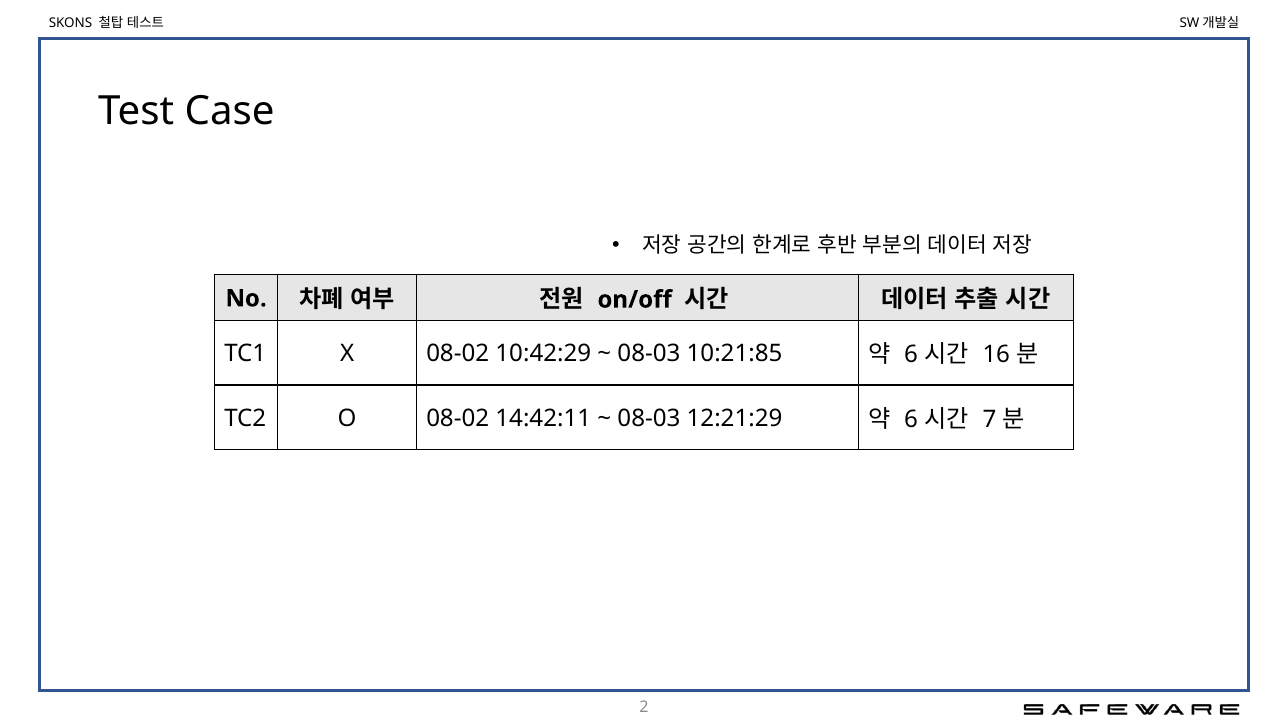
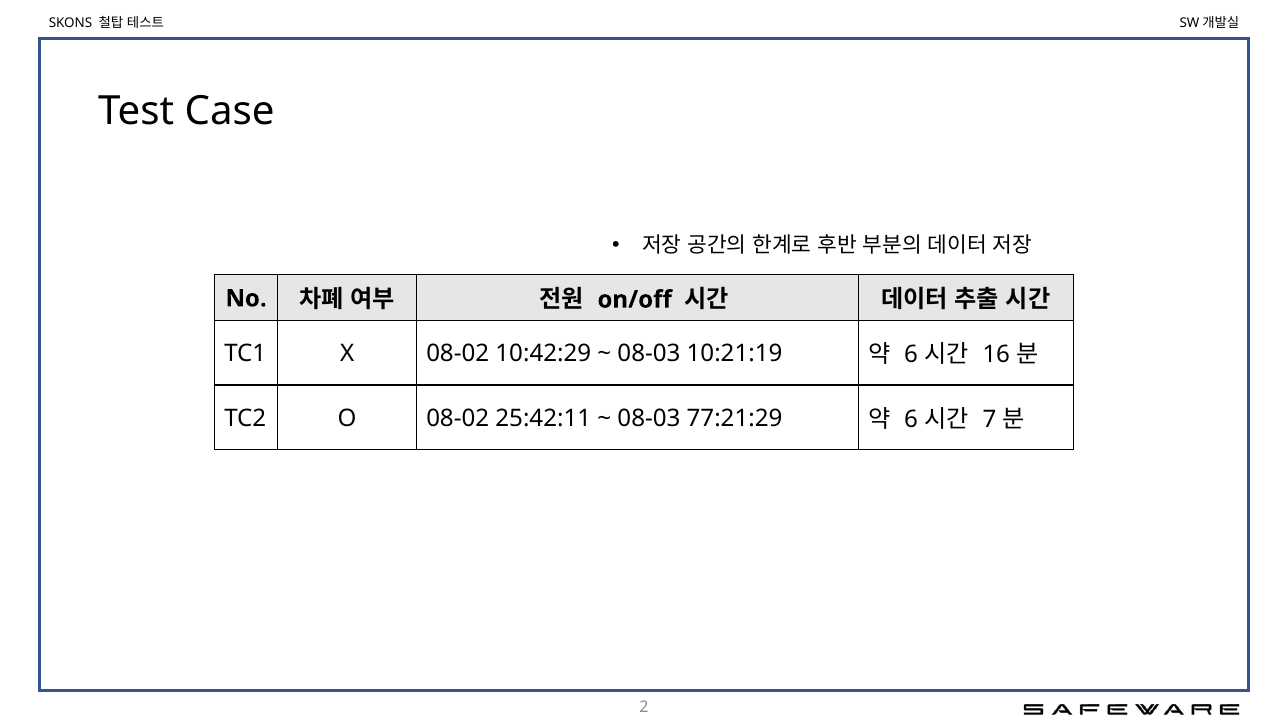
10:21:85: 10:21:85 -> 10:21:19
14:42:11: 14:42:11 -> 25:42:11
12:21:29: 12:21:29 -> 77:21:29
